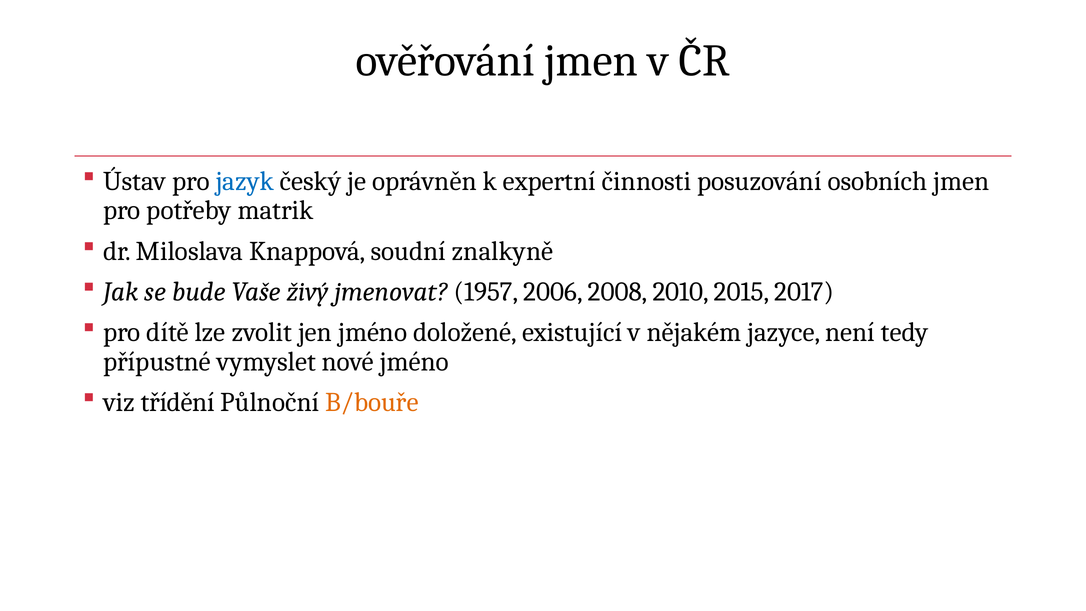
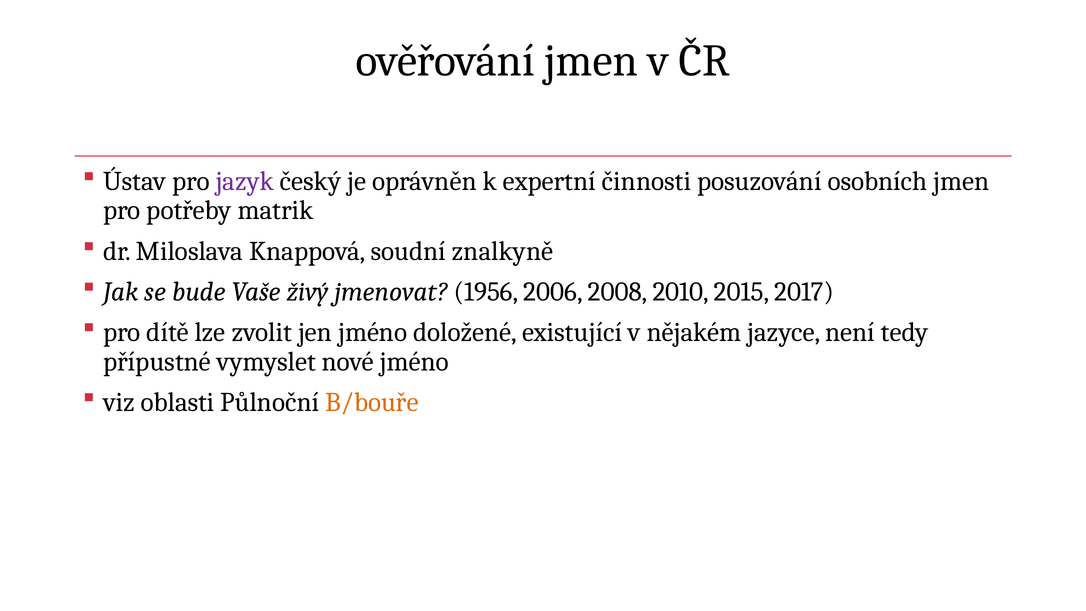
jazyk colour: blue -> purple
1957: 1957 -> 1956
třídění: třídění -> oblasti
